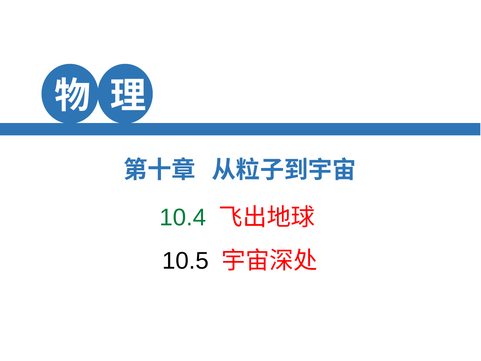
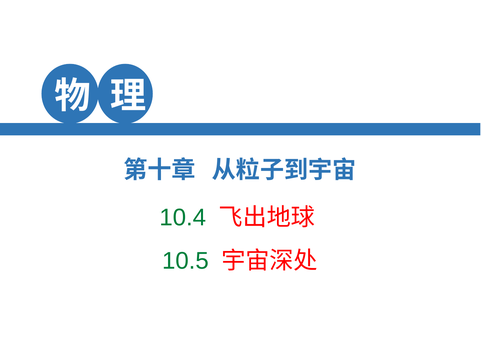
10.5 colour: black -> green
